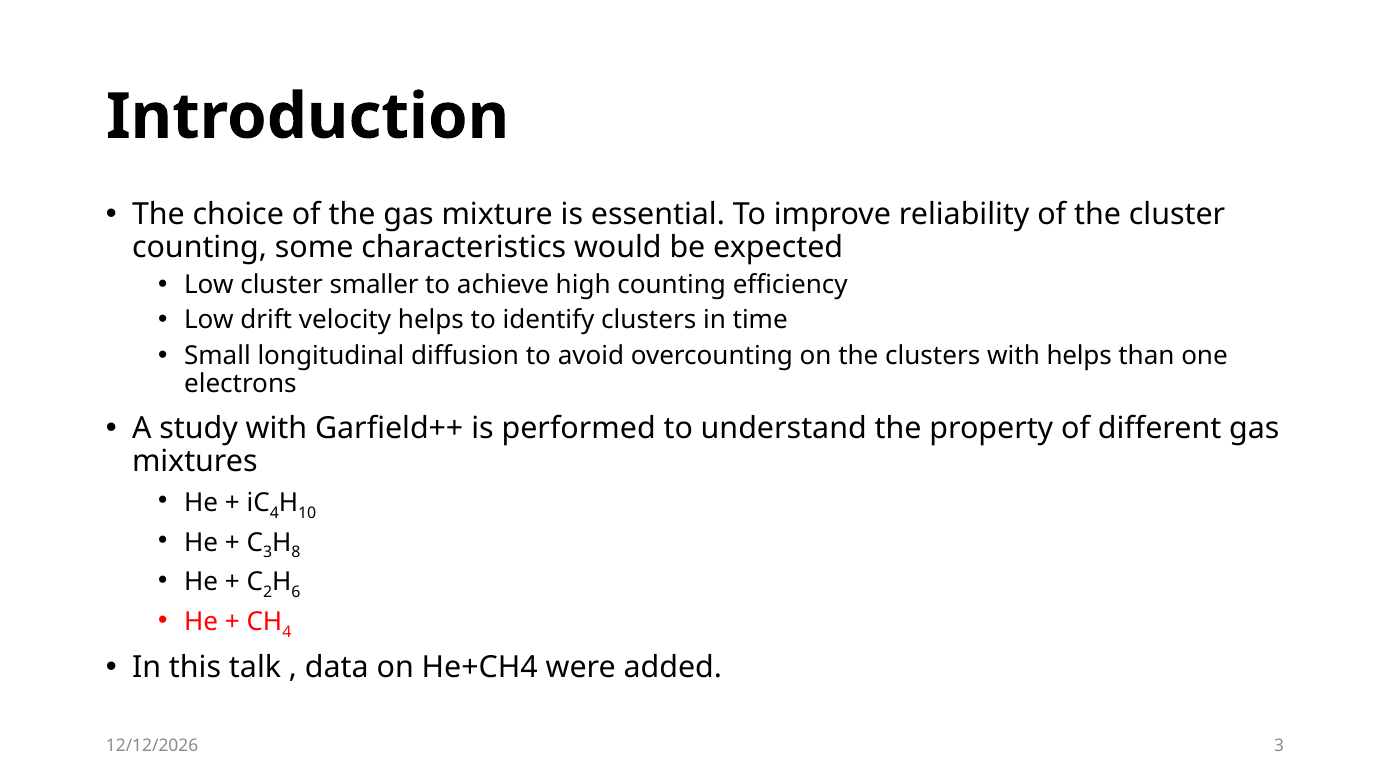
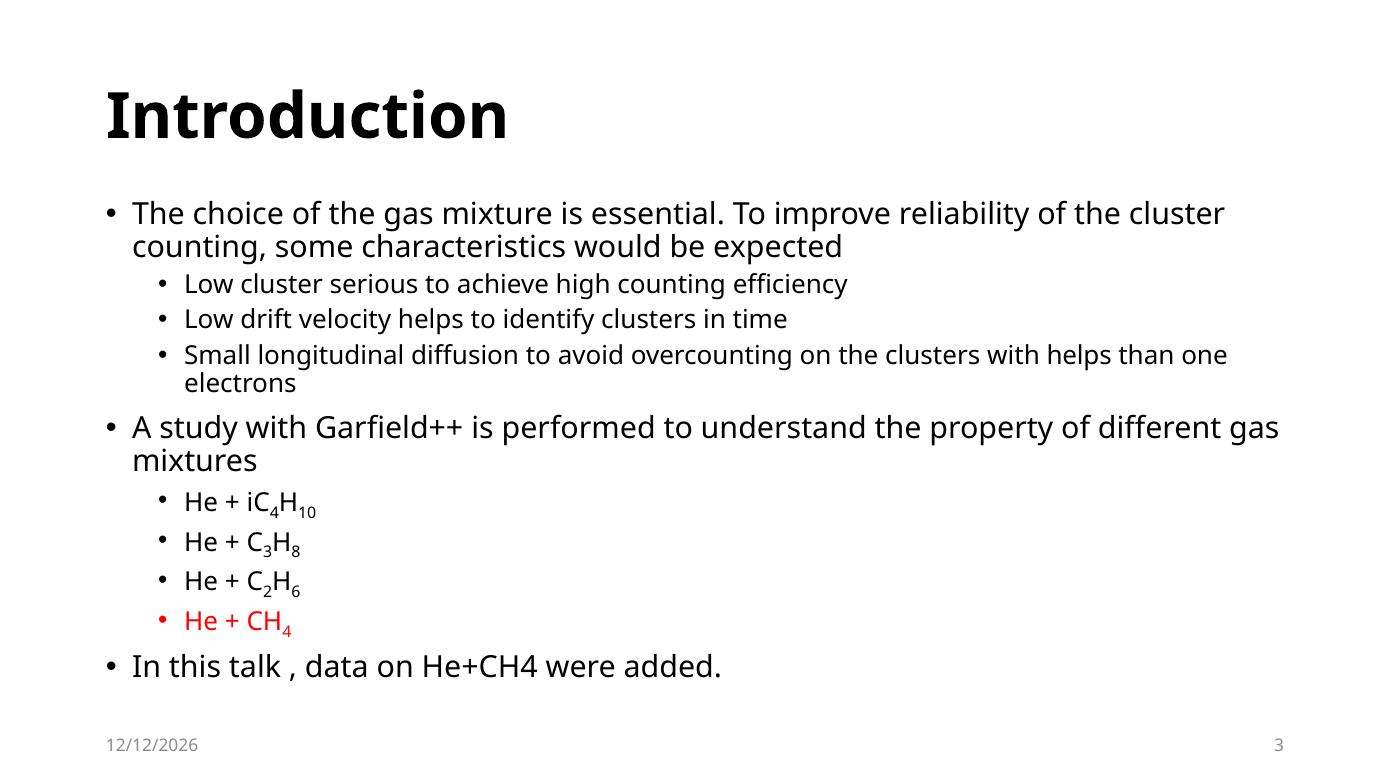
smaller: smaller -> serious
